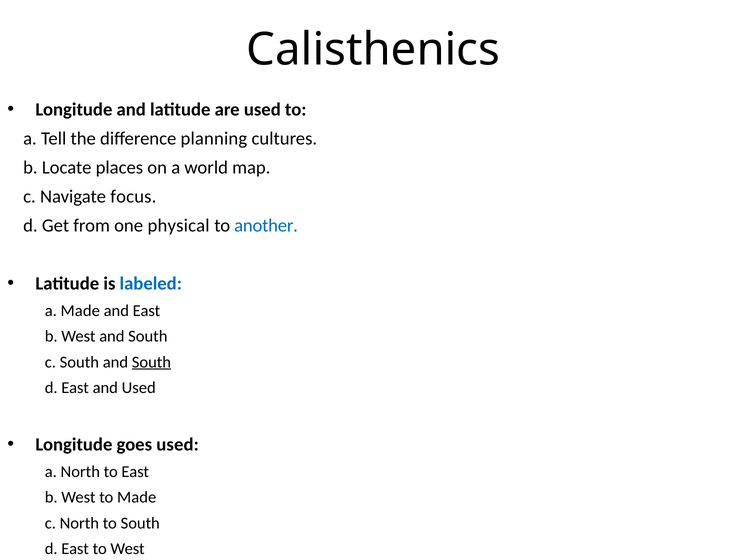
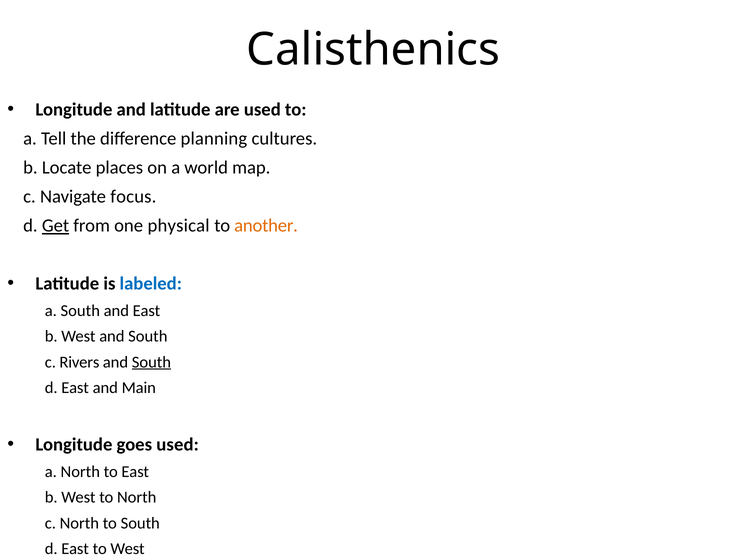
Get underline: none -> present
another colour: blue -> orange
a Made: Made -> South
c South: South -> Rivers
and Used: Used -> Main
to Made: Made -> North
